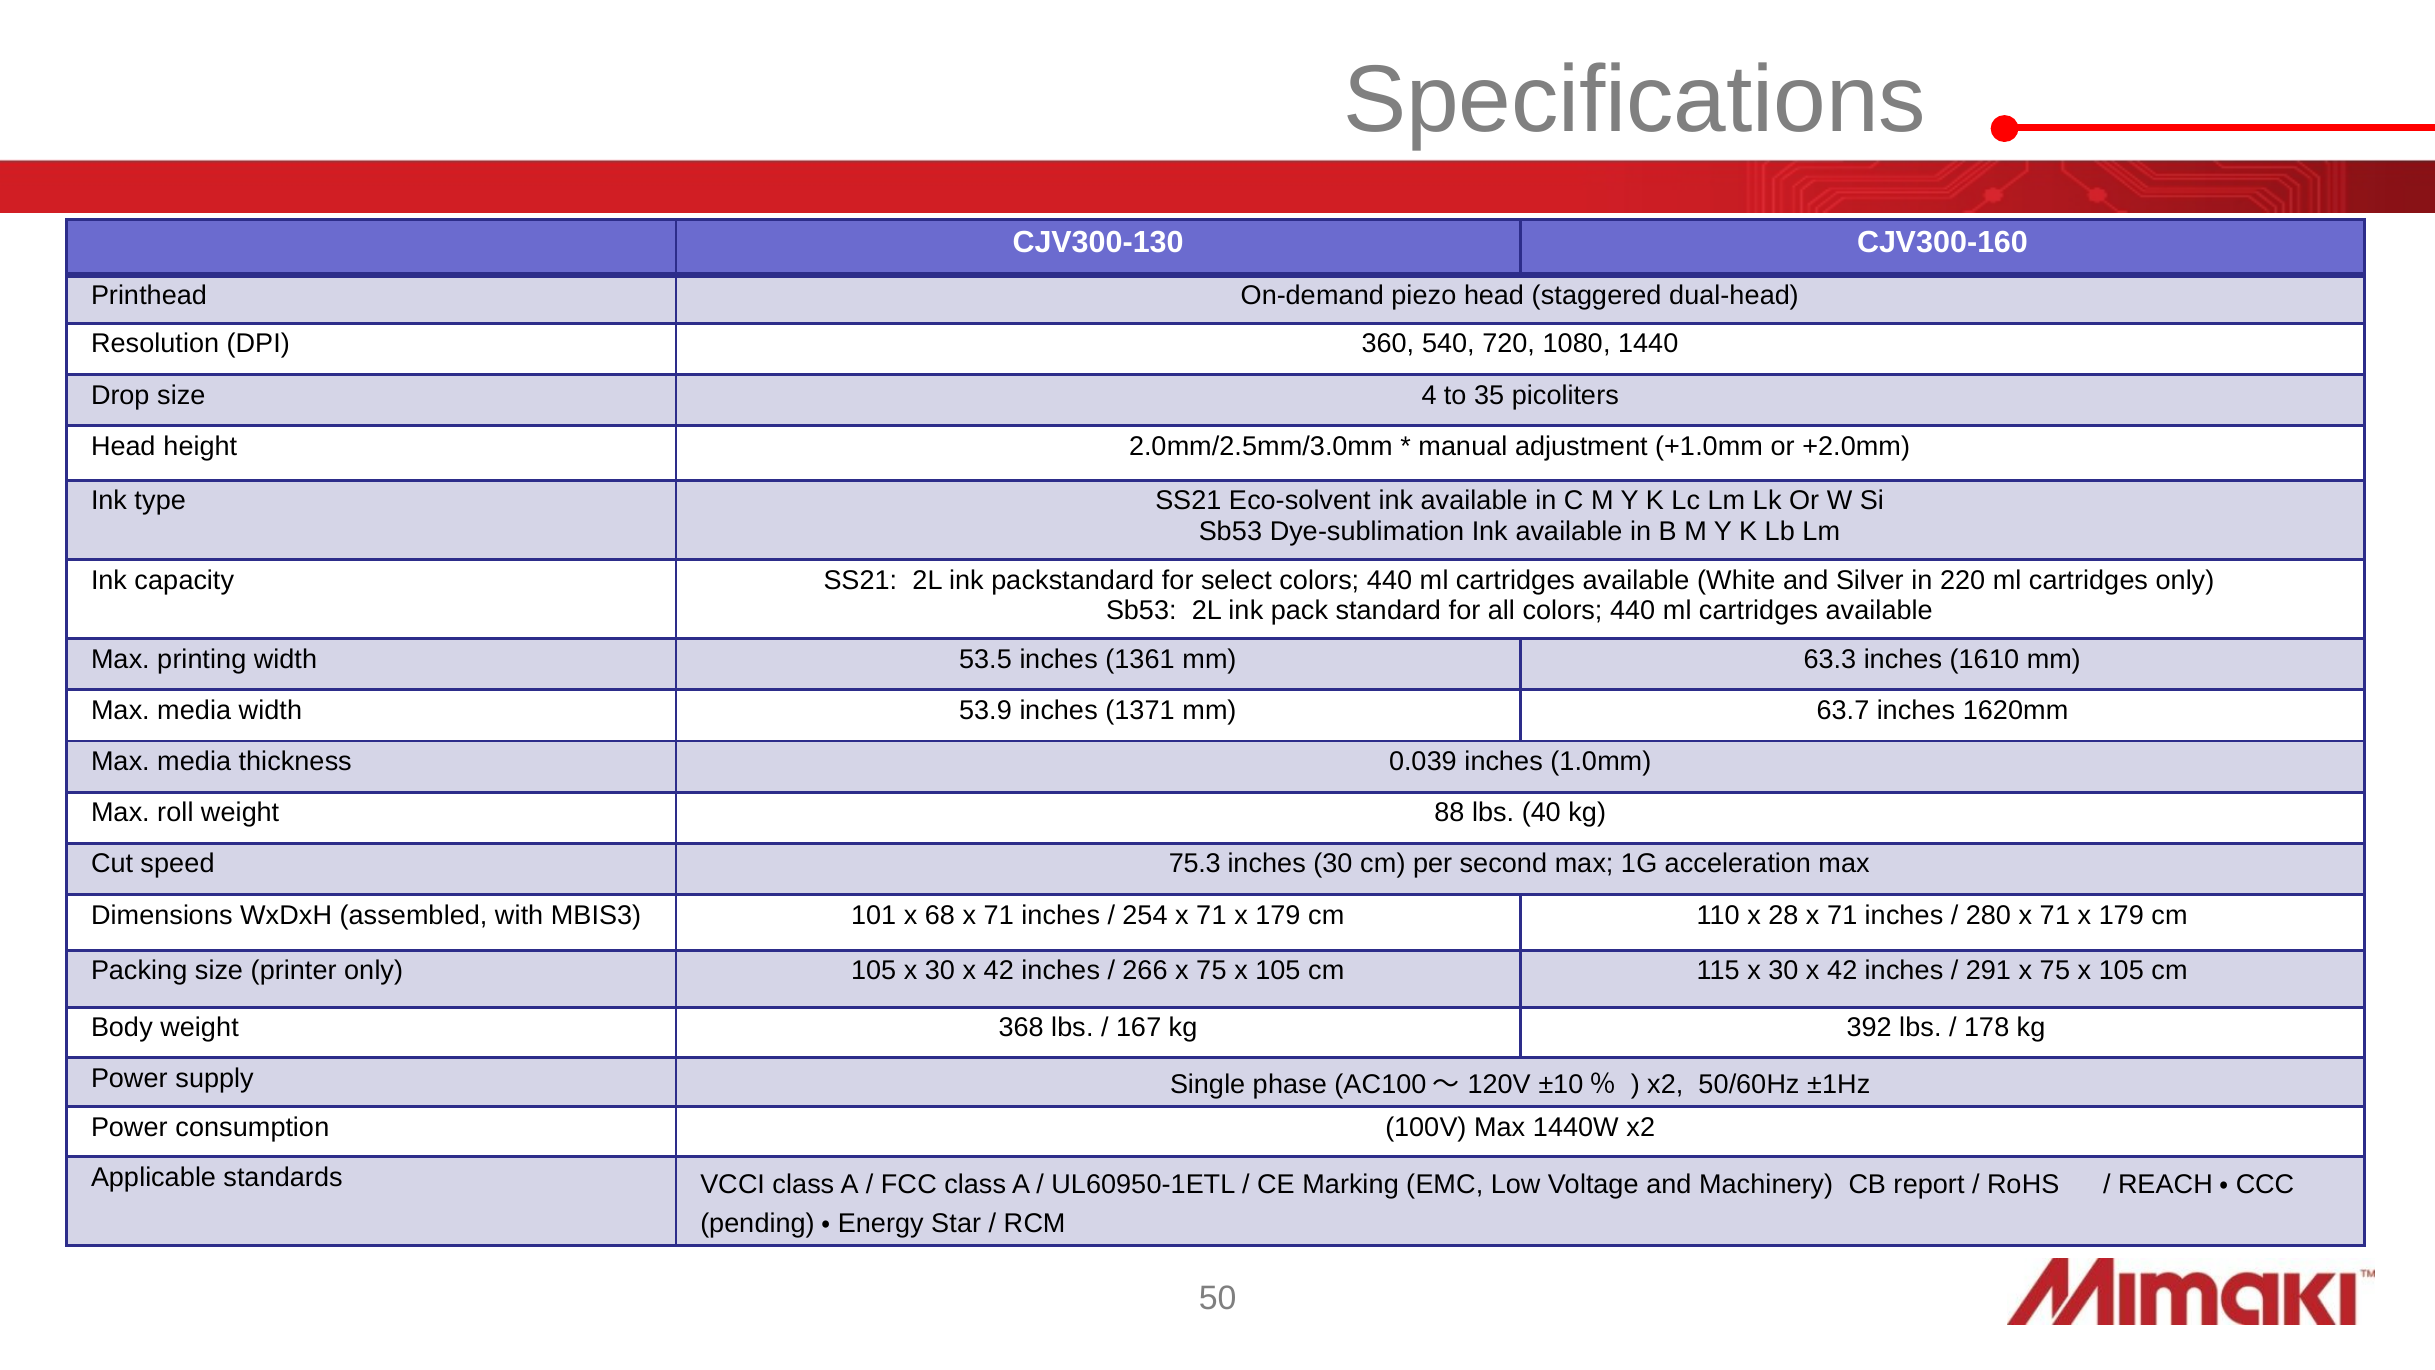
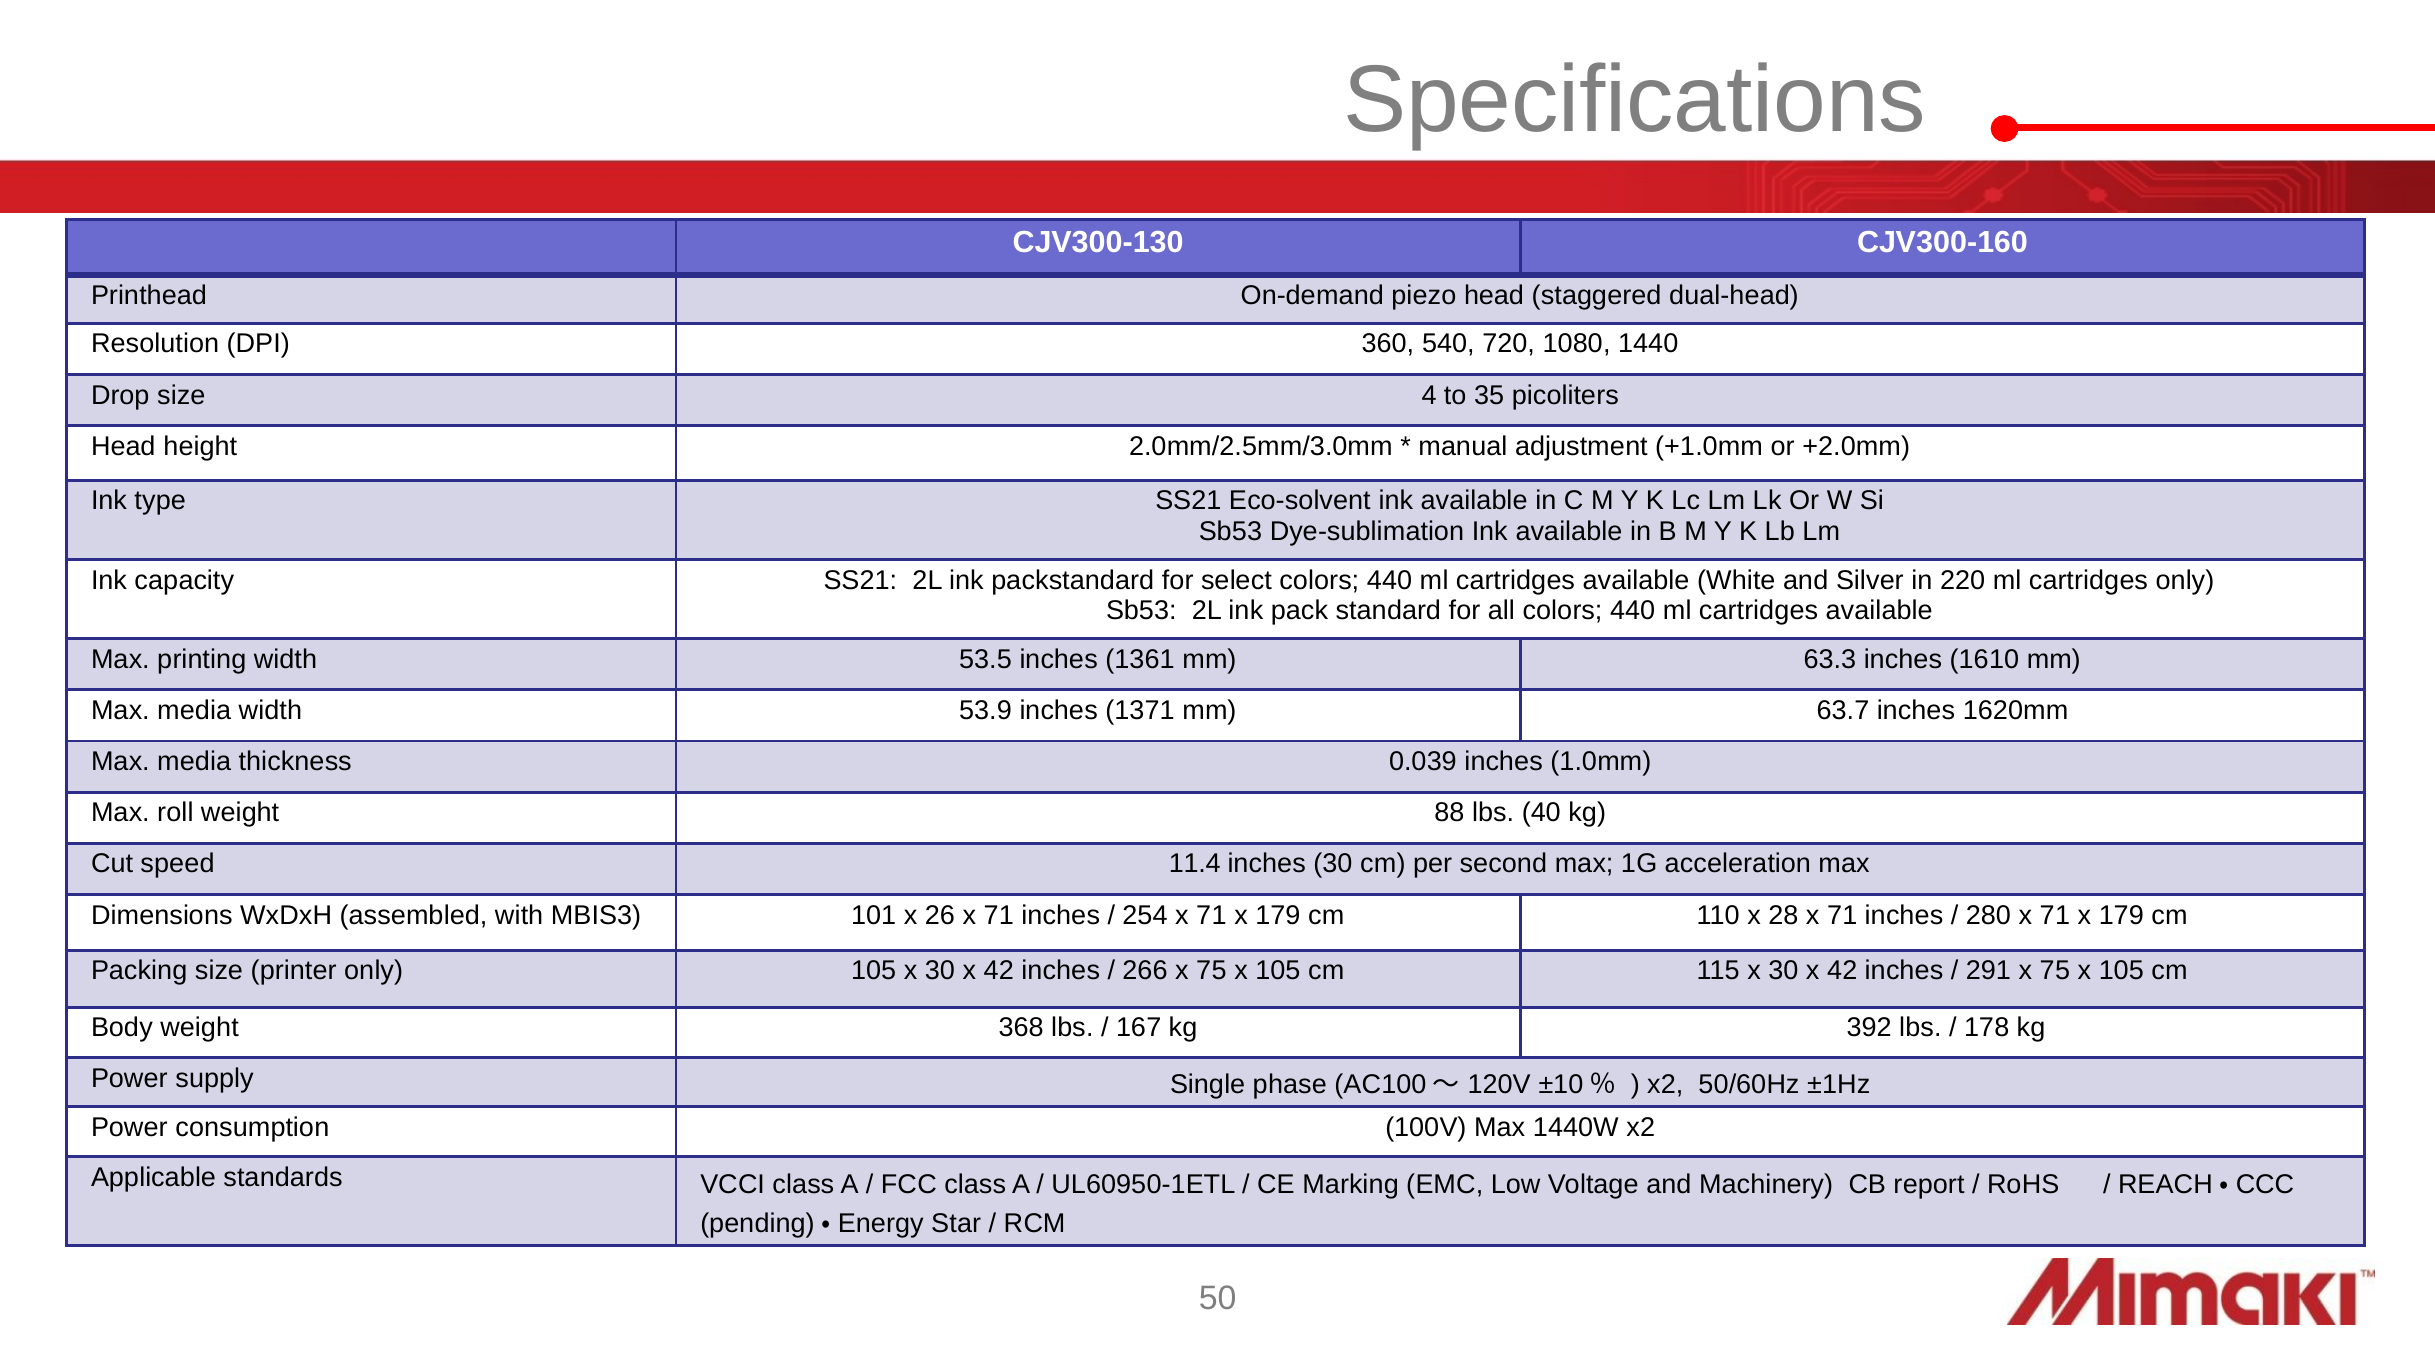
75.3: 75.3 -> 11.4
68: 68 -> 26
